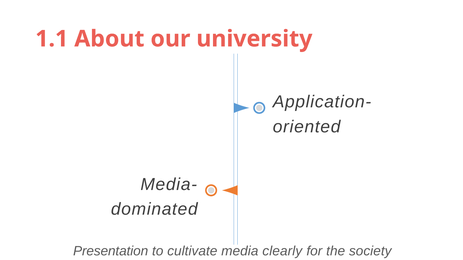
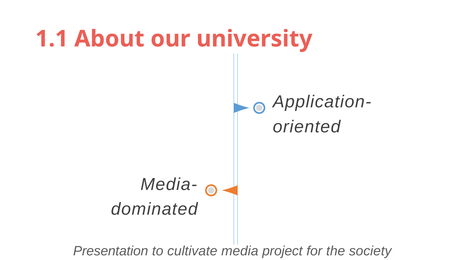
clearly: clearly -> project
